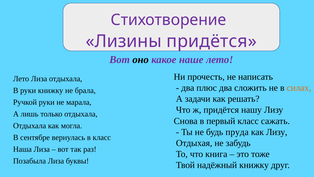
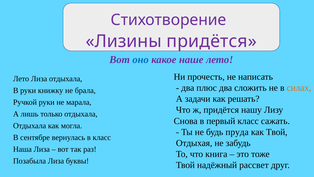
оно colour: black -> blue
как Лизу: Лизу -> Твой
надёжный книжку: книжку -> рассвет
